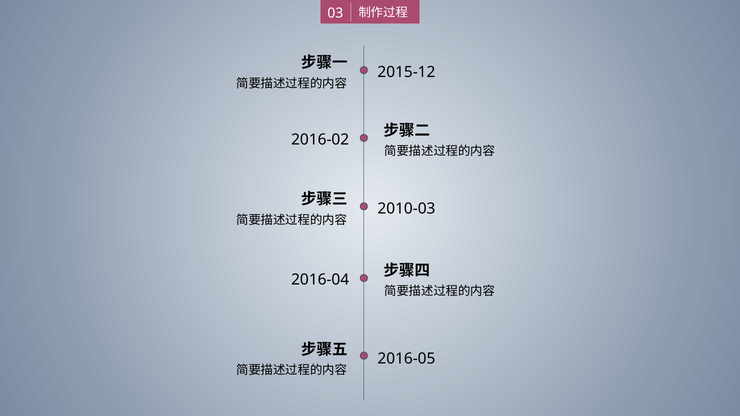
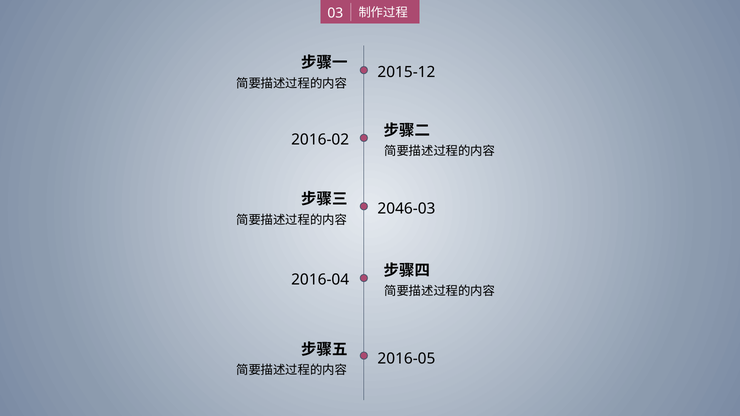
2010-03: 2010-03 -> 2046-03
